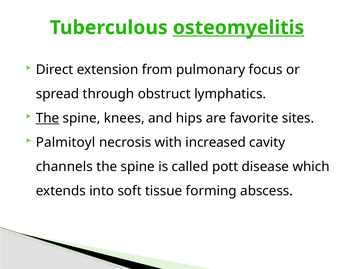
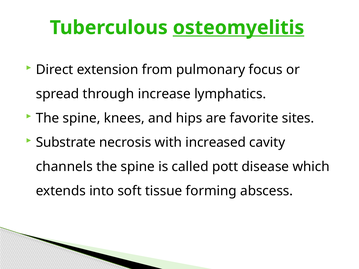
obstruct: obstruct -> increase
The at (48, 118) underline: present -> none
Palmitoyl: Palmitoyl -> Substrate
